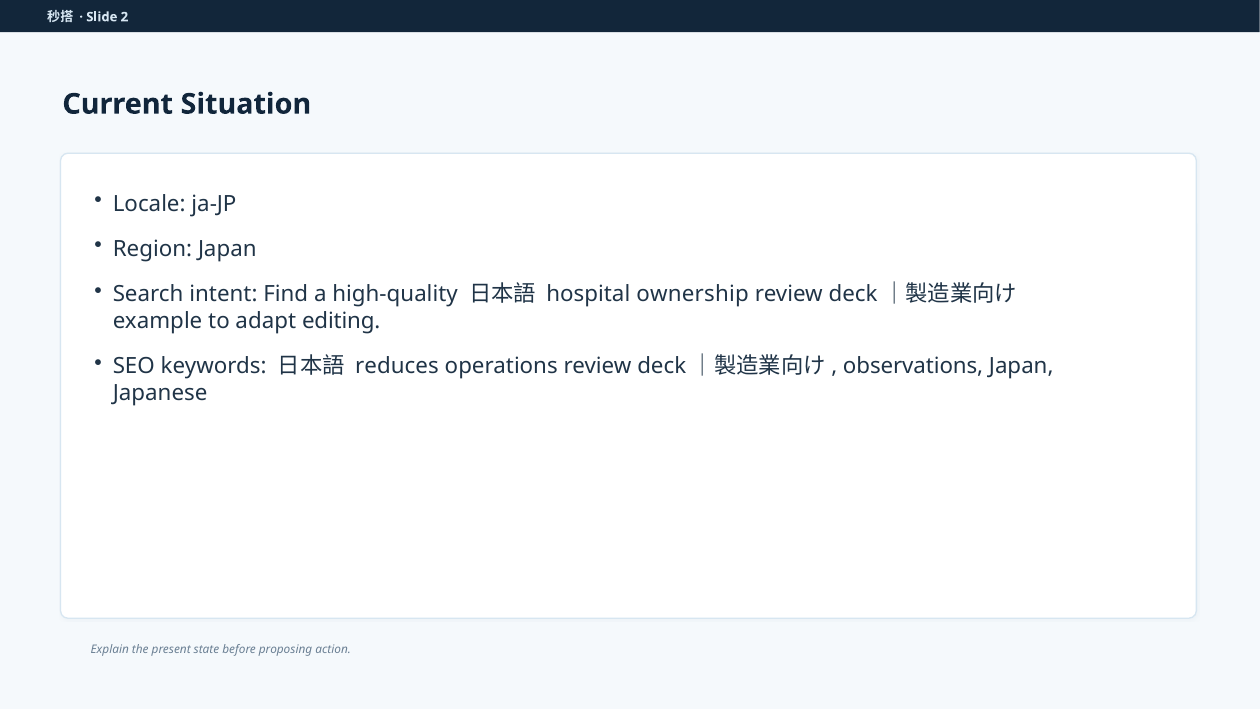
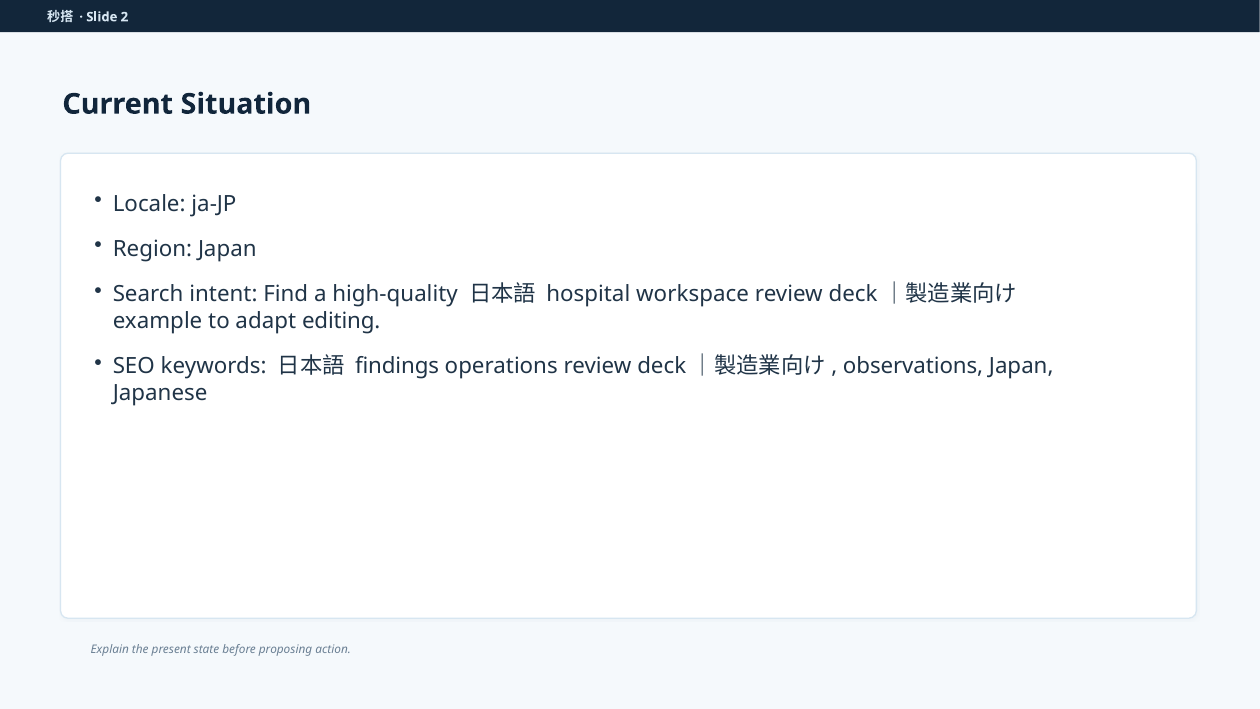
ownership: ownership -> workspace
reduces: reduces -> findings
